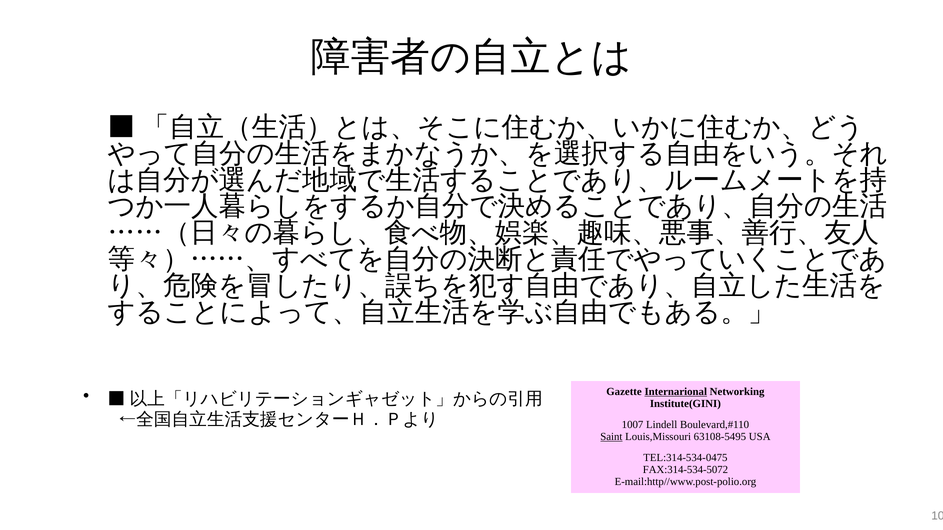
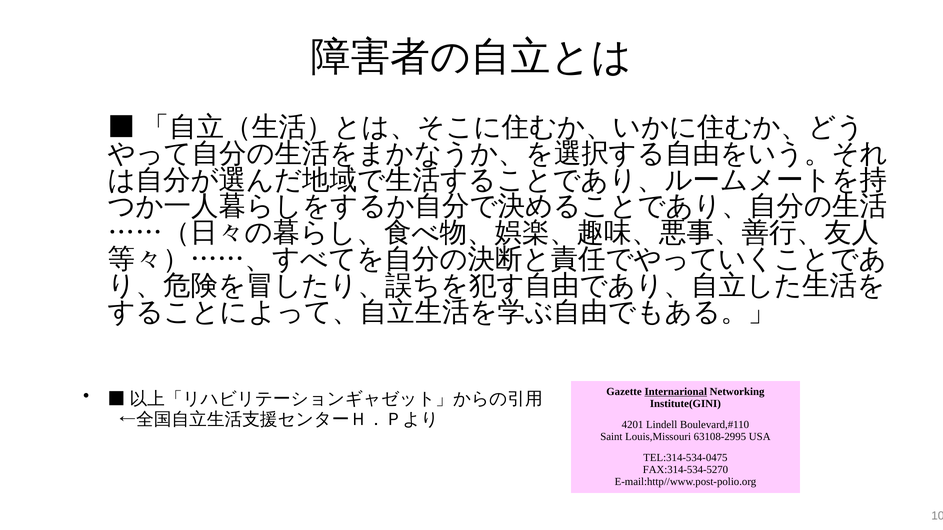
1007: 1007 -> 4201
Saint underline: present -> none
63108-5495: 63108-5495 -> 63108-2995
FAX:314-534-5072: FAX:314-534-5072 -> FAX:314-534-5270
